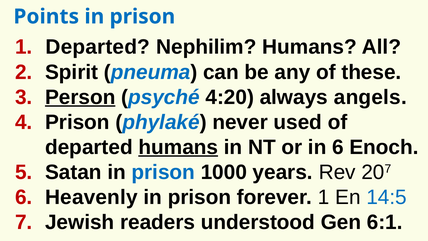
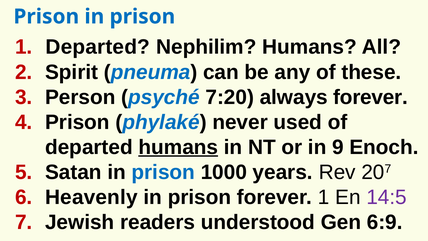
Points at (46, 17): Points -> Prison
Person underline: present -> none
4:20: 4:20 -> 7:20
always angels: angels -> forever
in 6: 6 -> 9
14:5 colour: blue -> purple
6:1: 6:1 -> 6:9
